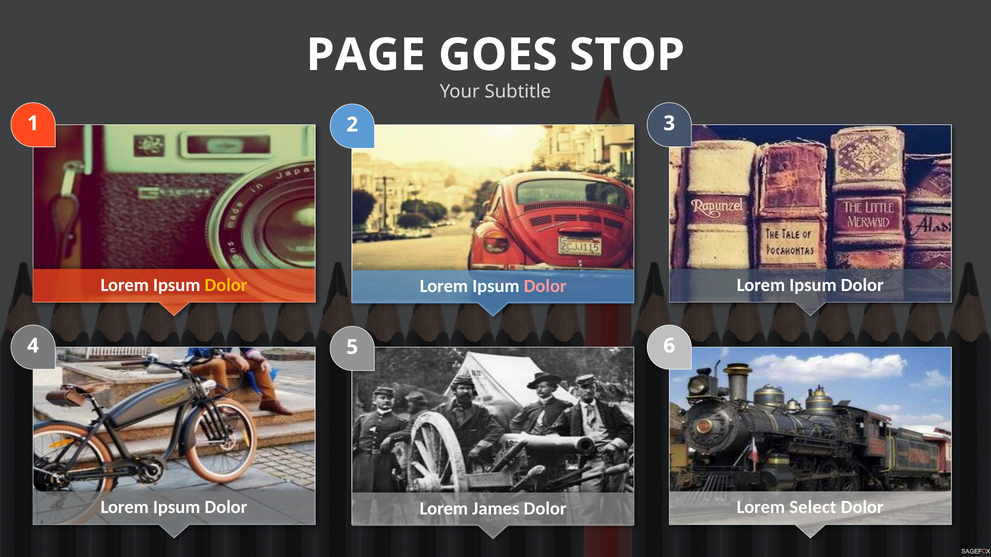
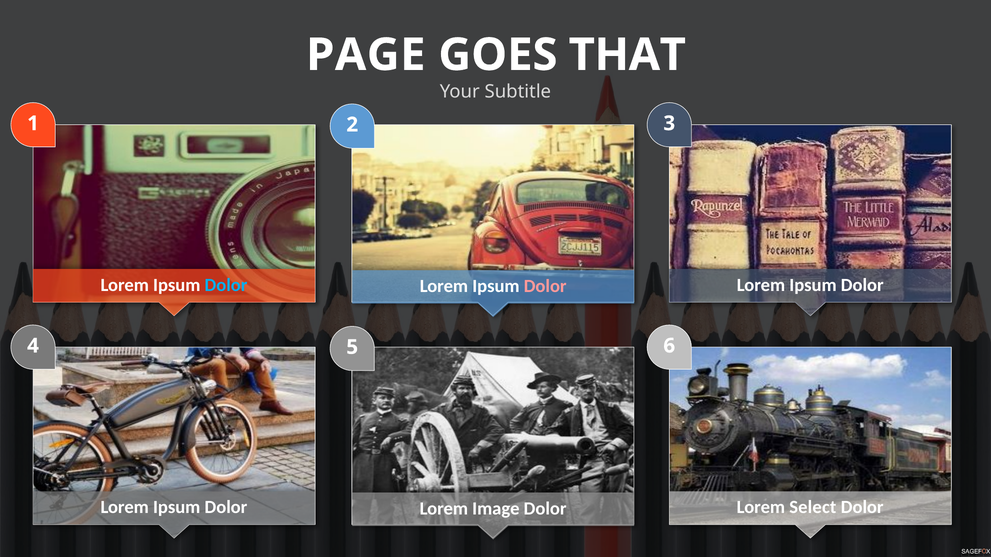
STOP: STOP -> THAT
Dolor at (226, 285) colour: yellow -> light blue
James: James -> Image
